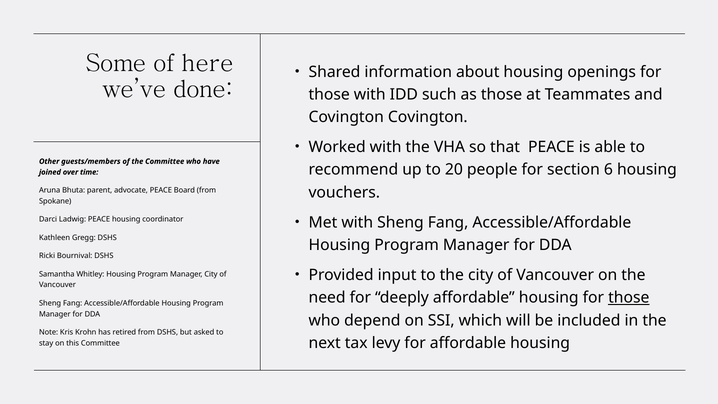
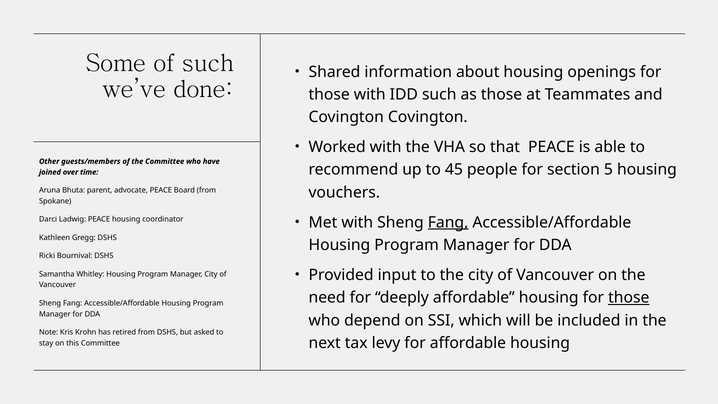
of here: here -> such
20: 20 -> 45
6: 6 -> 5
Fang at (448, 222) underline: none -> present
